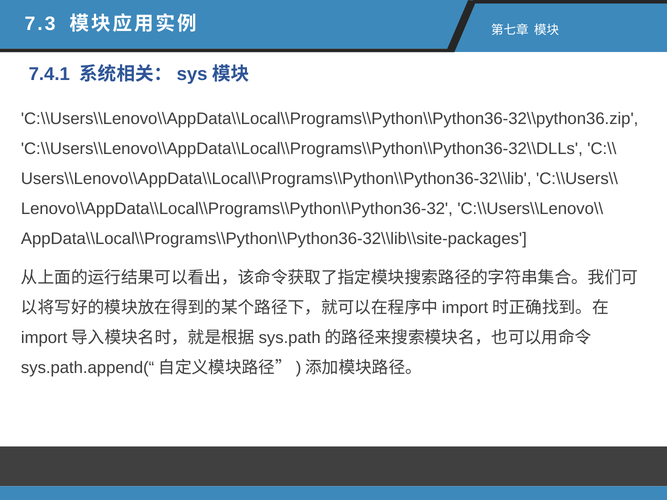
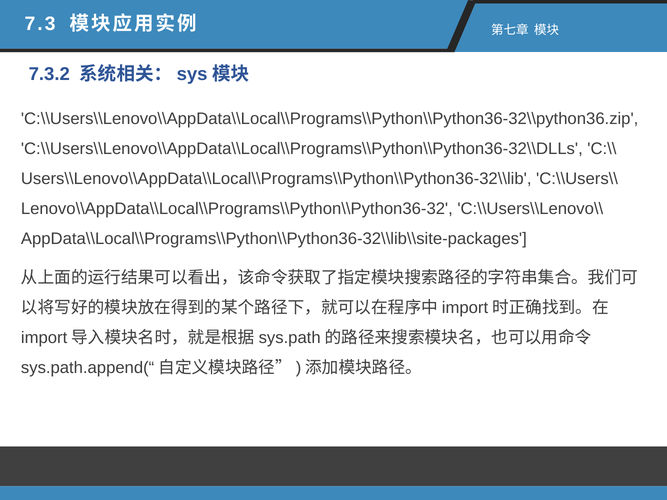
7.4.1: 7.4.1 -> 7.3.2
